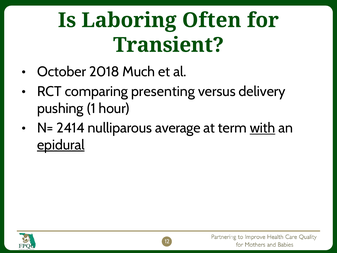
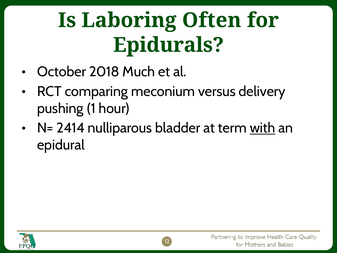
Transient: Transient -> Epidurals
presenting: presenting -> meconium
average: average -> bladder
epidural underline: present -> none
